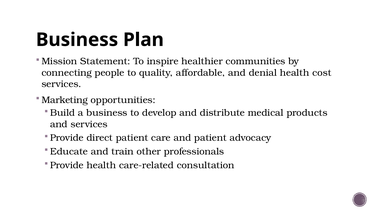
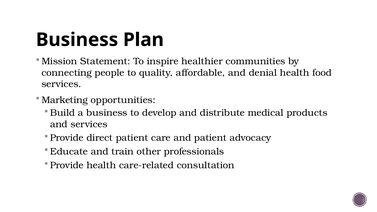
cost: cost -> food
